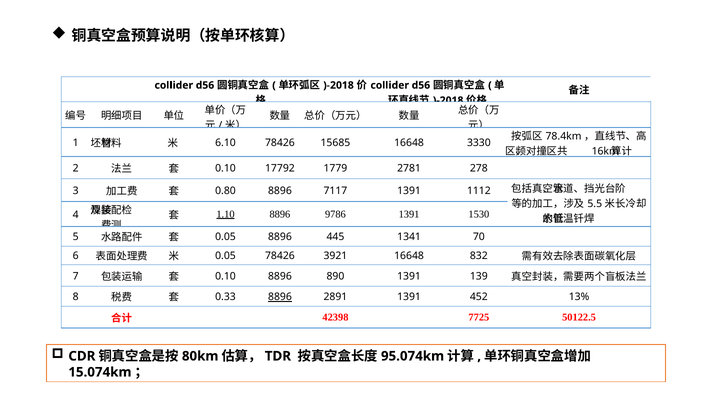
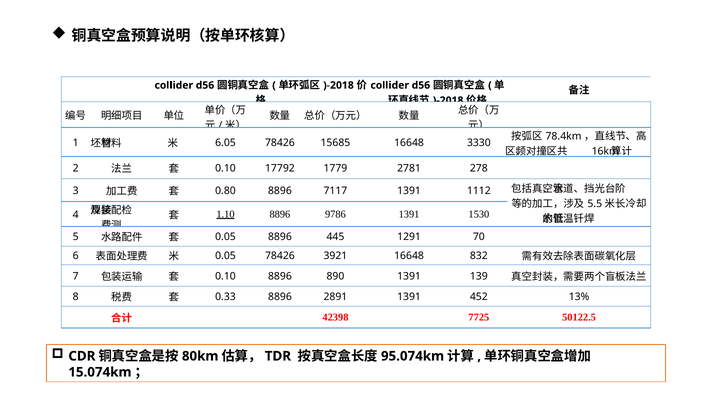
6.10: 6.10 -> 6.05
1341: 1341 -> 1291
8896 at (280, 297) underline: present -> none
